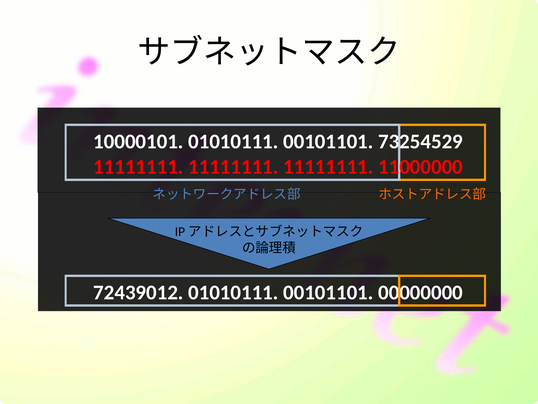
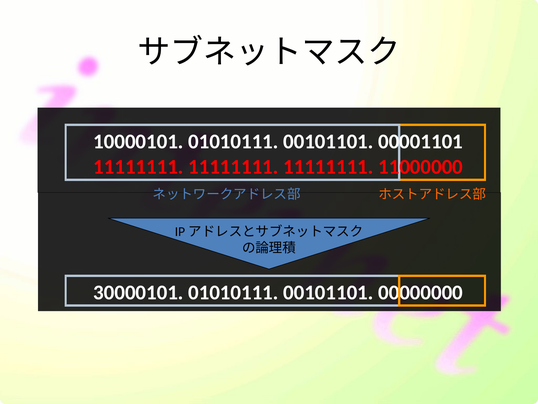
73254529: 73254529 -> 00001101
72439012: 72439012 -> 30000101
